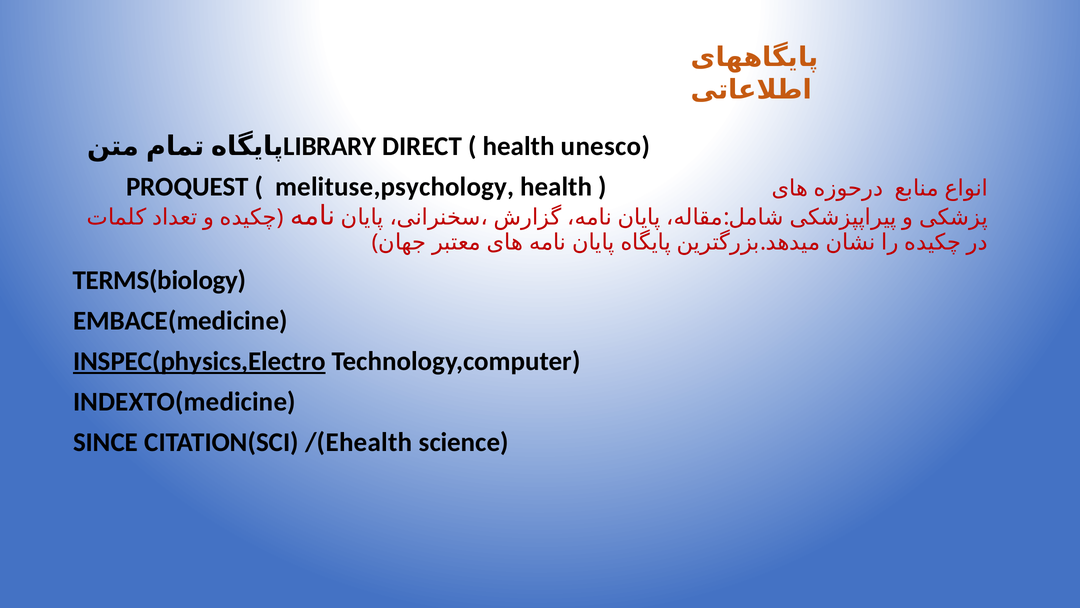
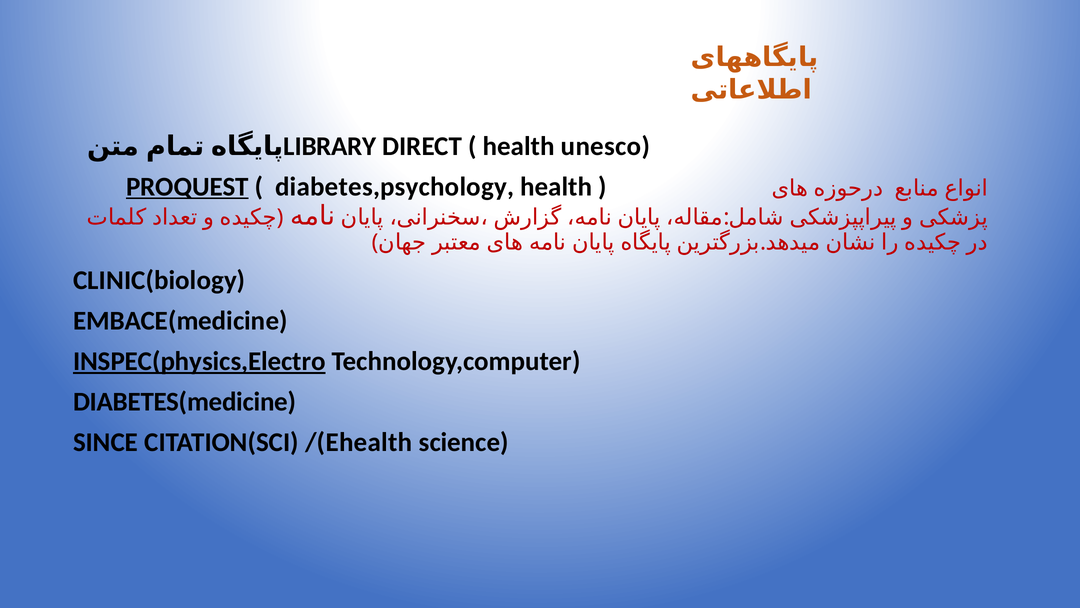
PROQUEST underline: none -> present
melituse,psychology: melituse,psychology -> diabetes,psychology
TERMS(biology: TERMS(biology -> CLINIC(biology
INDEXTO(medicine: INDEXTO(medicine -> DIABETES(medicine
